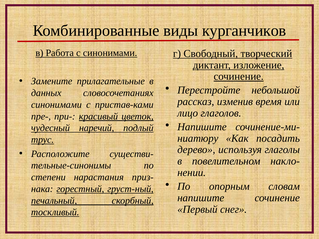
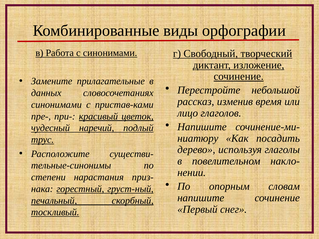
курганчиков: курганчиков -> орфографии
